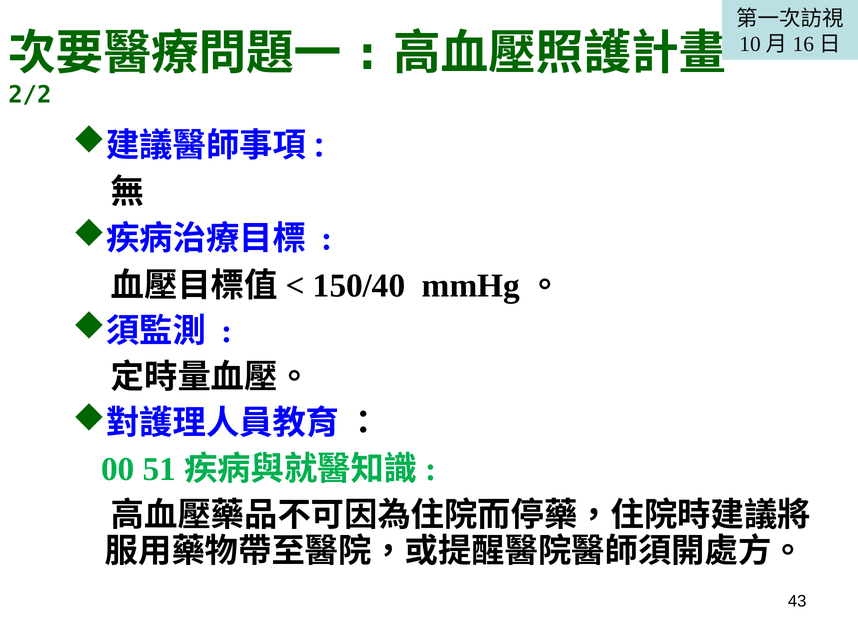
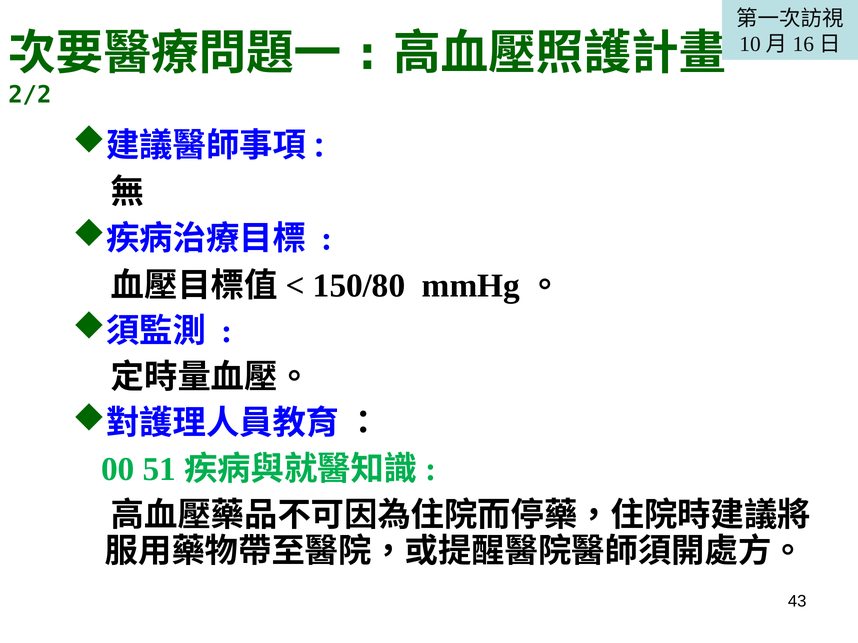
150/40: 150/40 -> 150/80
